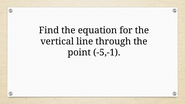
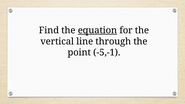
equation underline: none -> present
